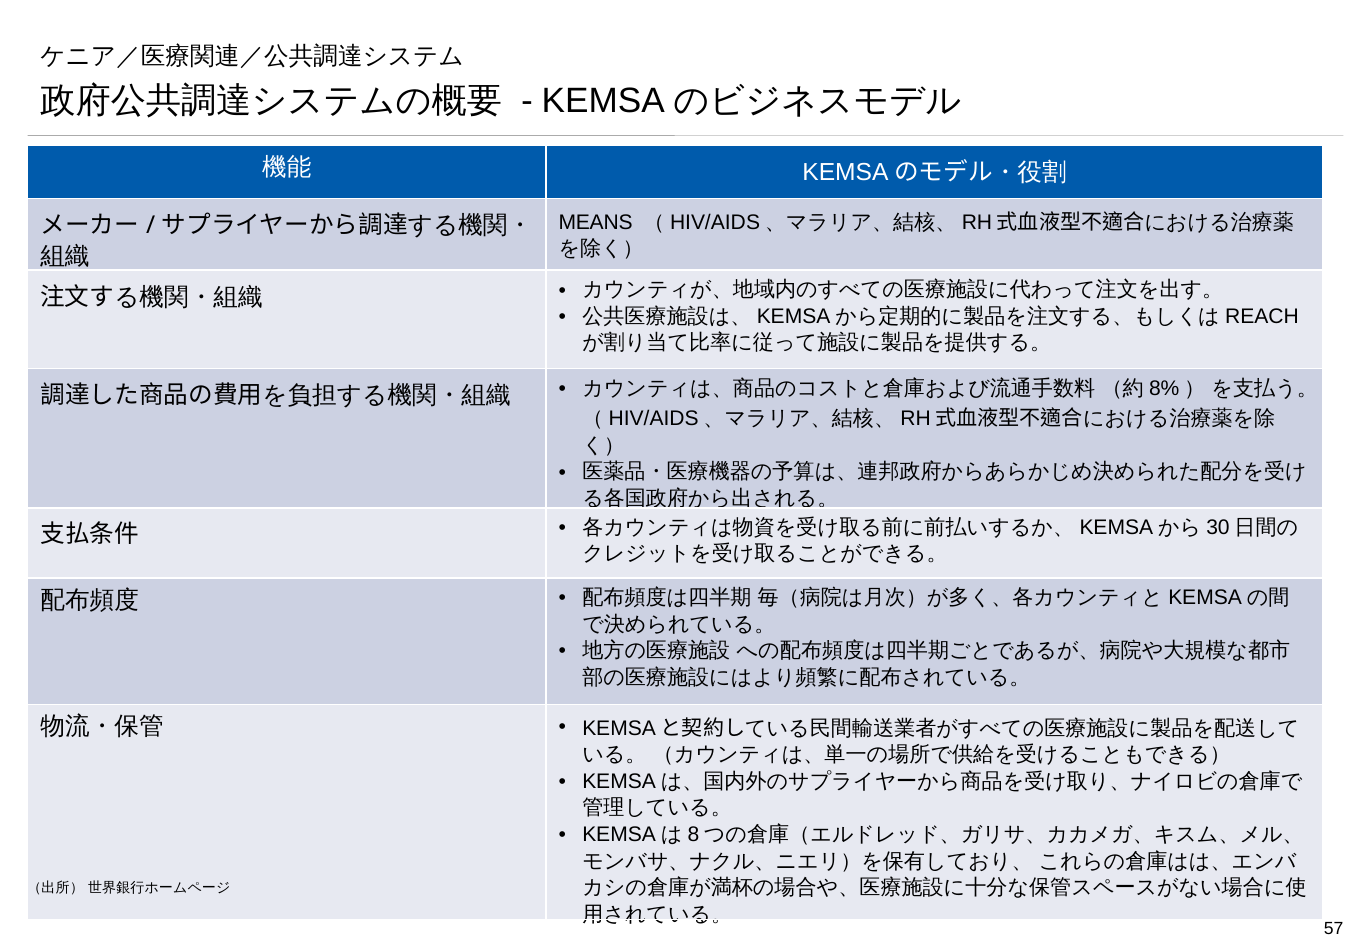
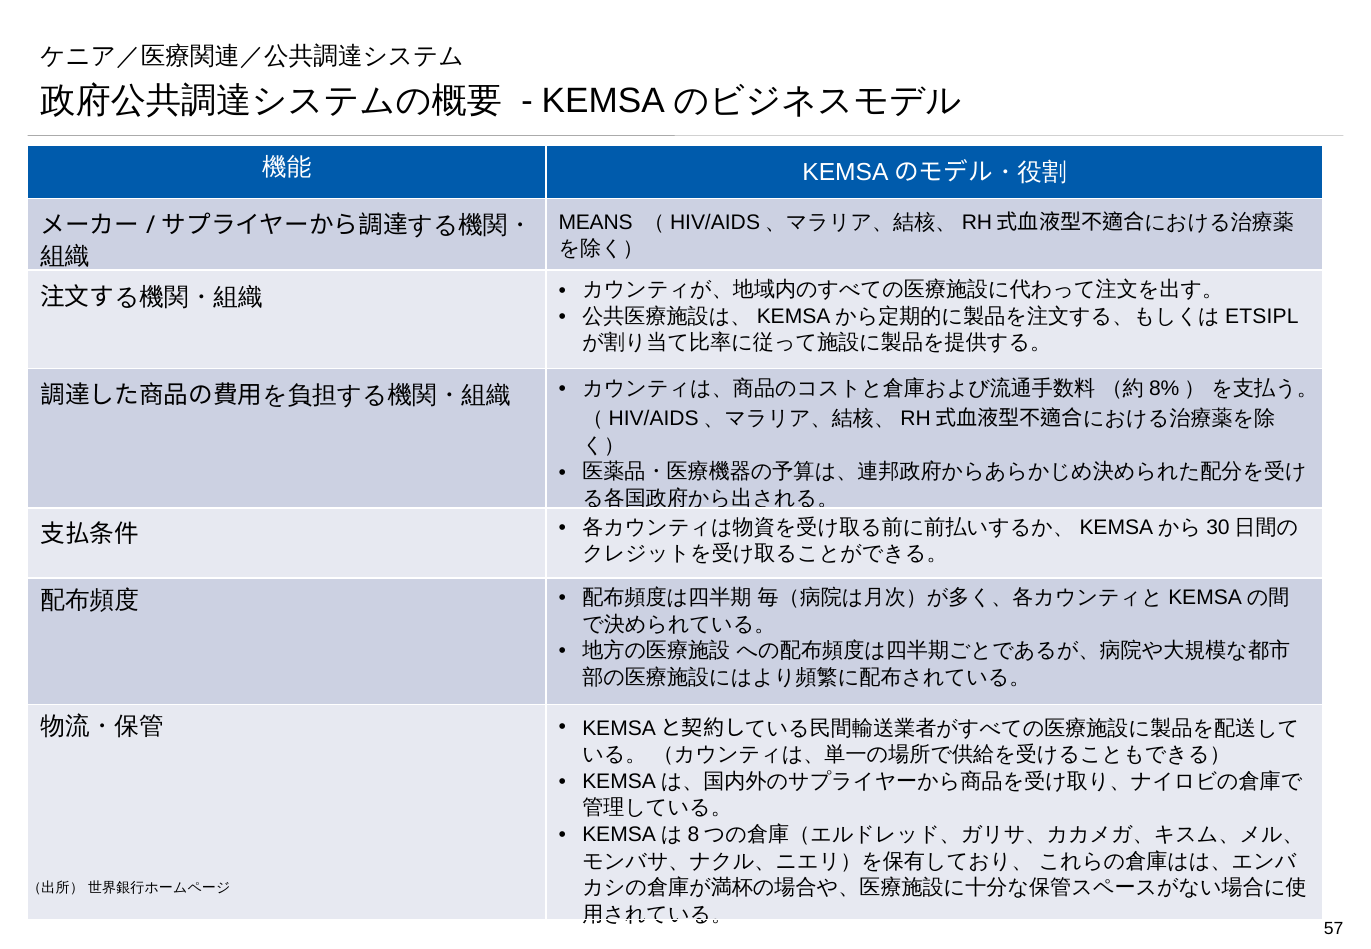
REACH: REACH -> ETSIPL
